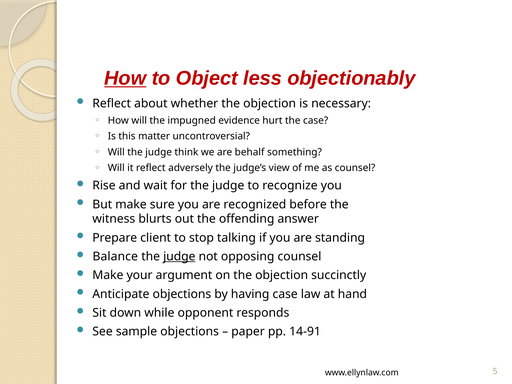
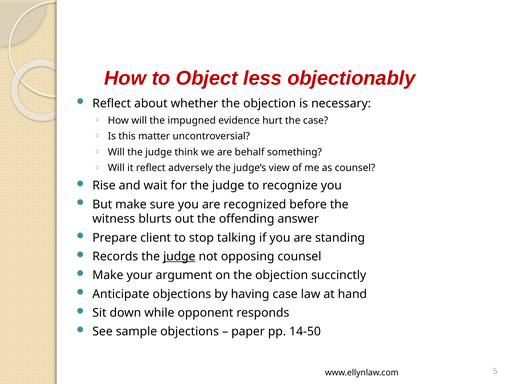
How at (125, 78) underline: present -> none
Balance: Balance -> Records
14-91: 14-91 -> 14-50
